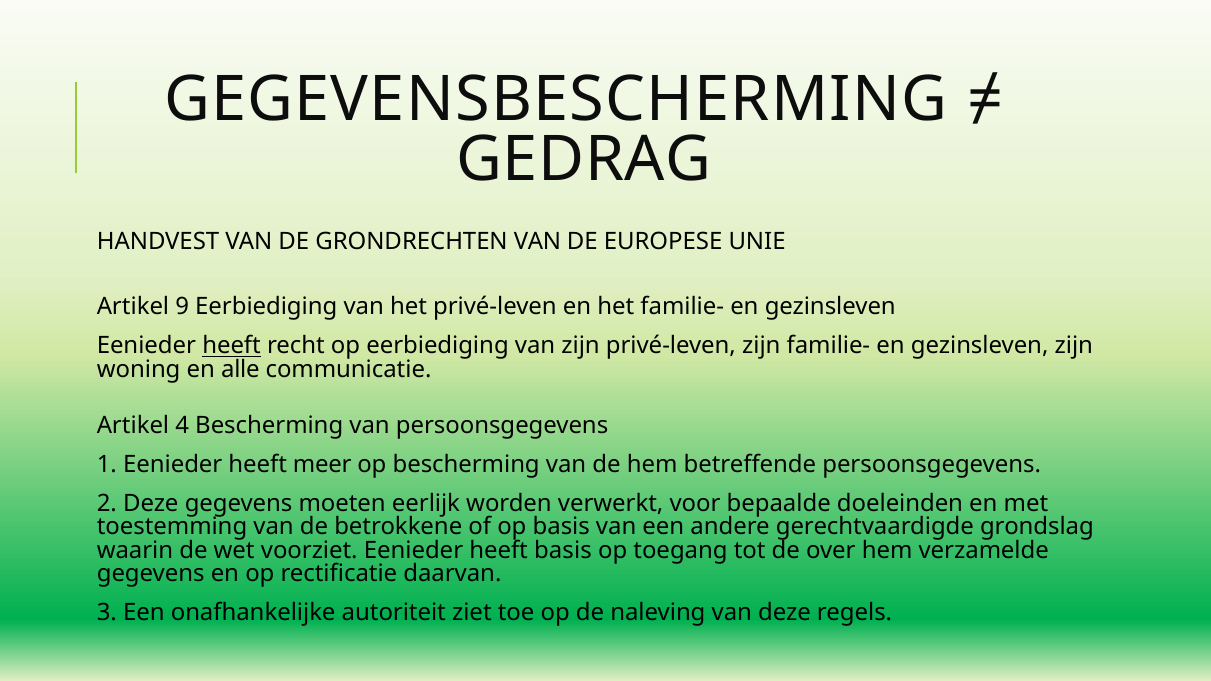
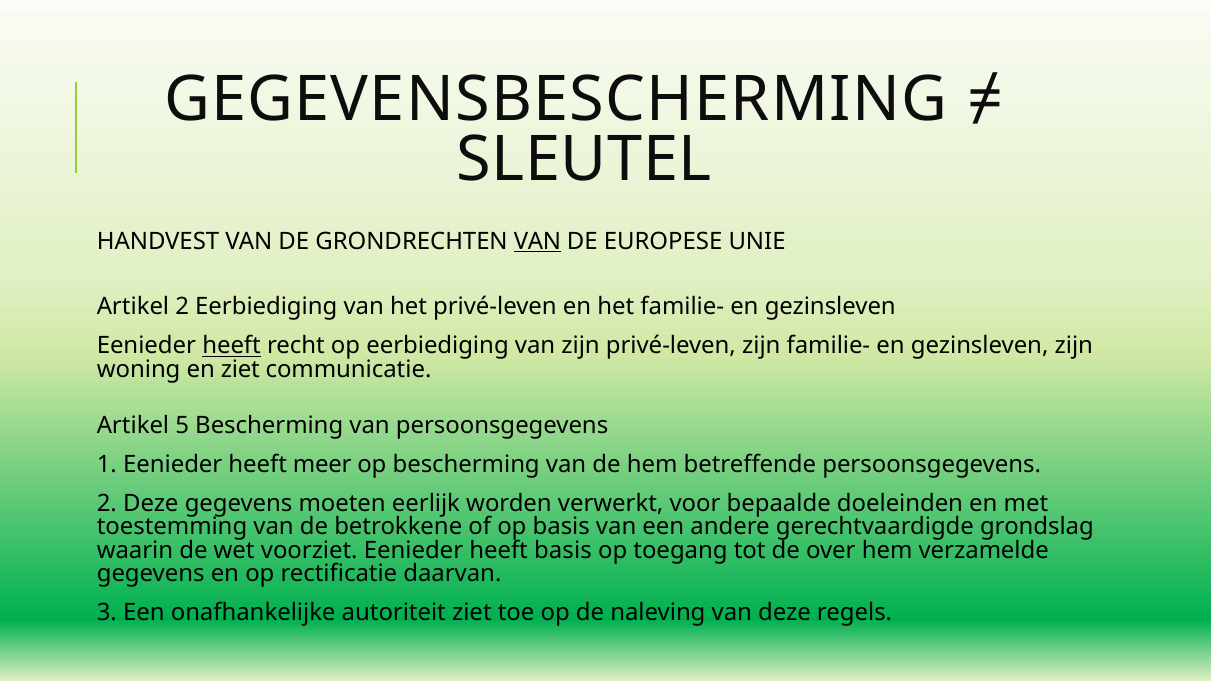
GEDRAG: GEDRAG -> SLEUTEL
VAN at (537, 241) underline: none -> present
Artikel 9: 9 -> 2
en alle: alle -> ziet
4: 4 -> 5
